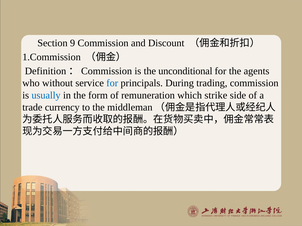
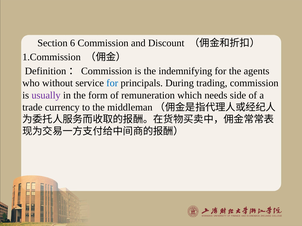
9: 9 -> 6
unconditional: unconditional -> indemnifying
usually colour: blue -> purple
strike: strike -> needs
